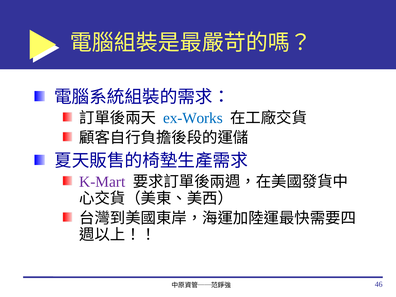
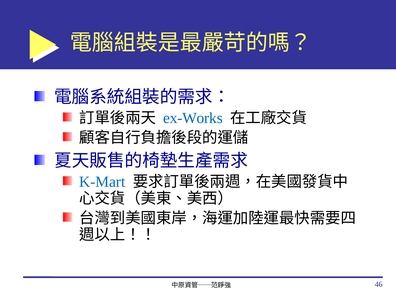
K-Mart colour: purple -> blue
